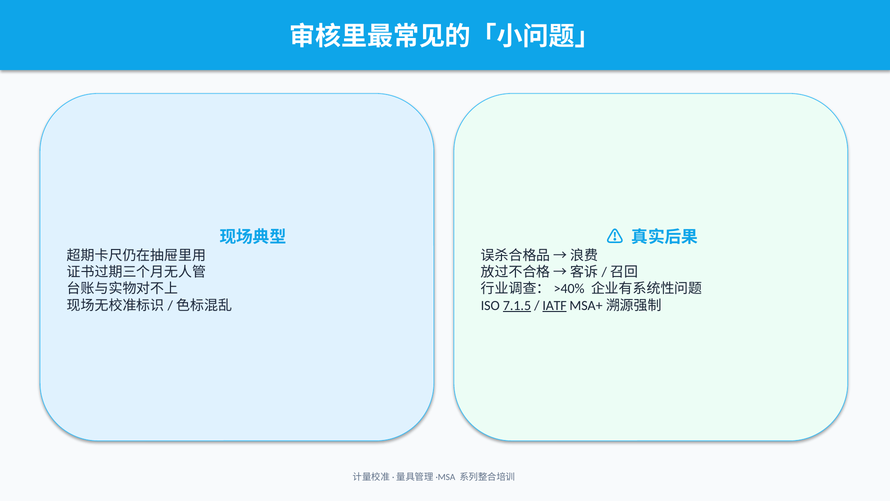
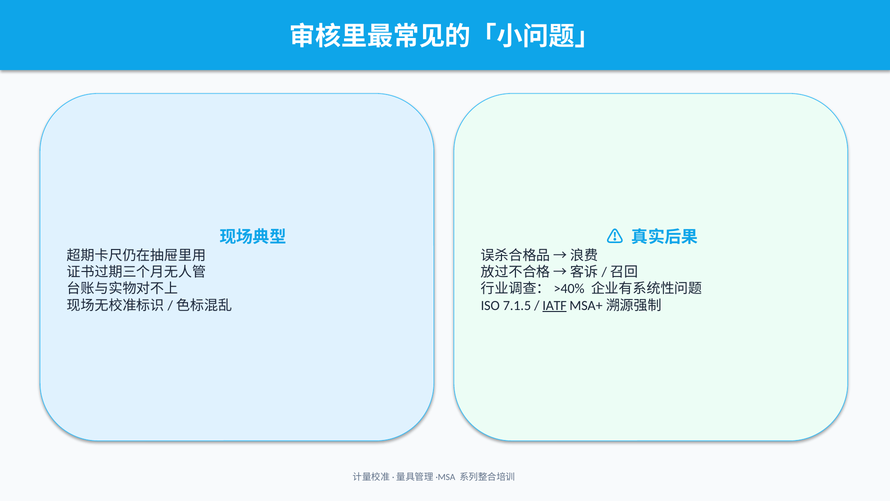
7.1.5 underline: present -> none
